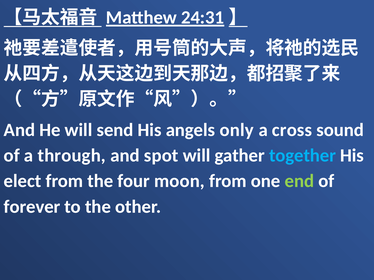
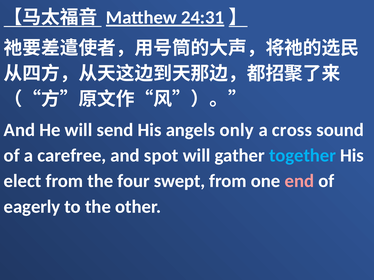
through: through -> carefree
moon: moon -> swept
end colour: light green -> pink
forever: forever -> eagerly
